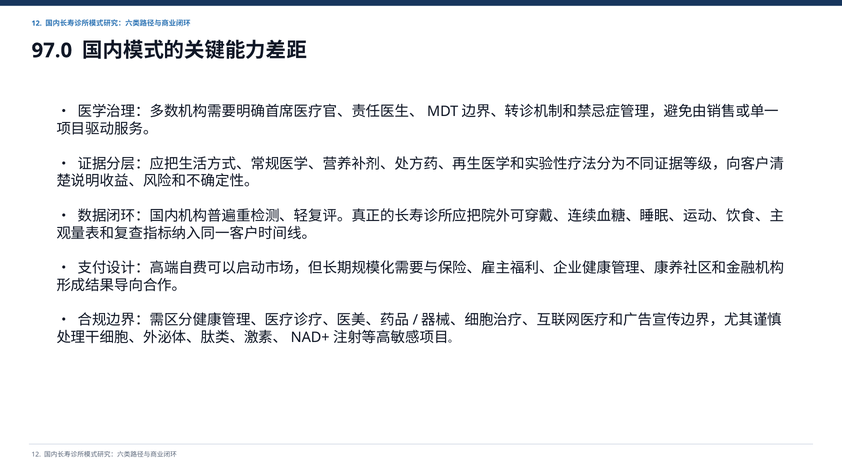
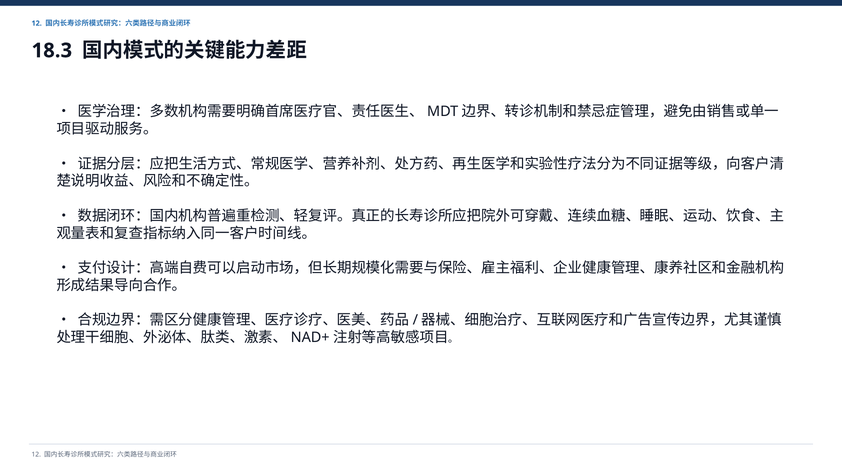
97.0: 97.0 -> 18.3
